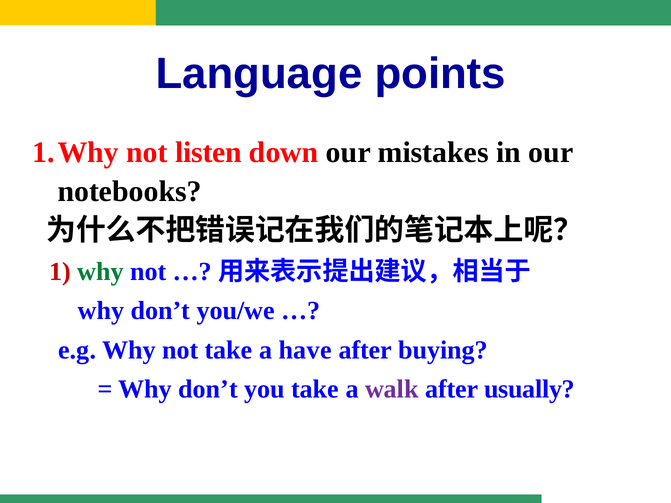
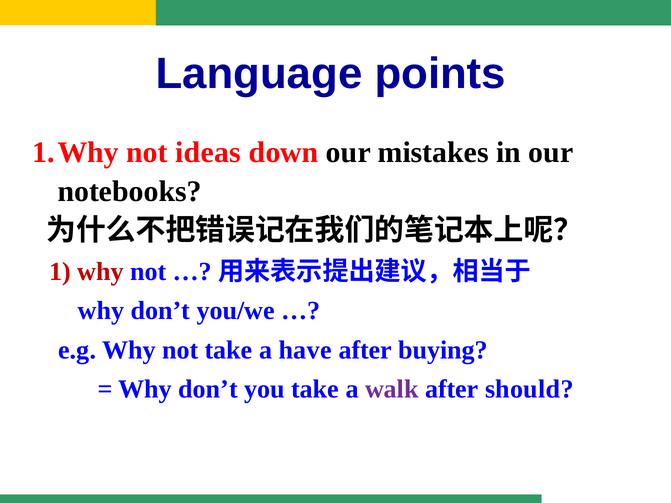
listen: listen -> ideas
why at (101, 272) colour: green -> red
usually: usually -> should
